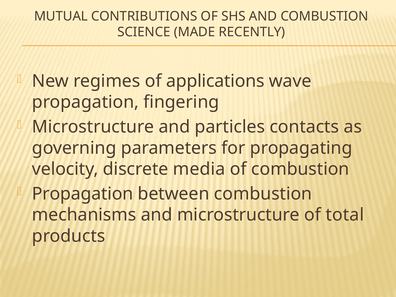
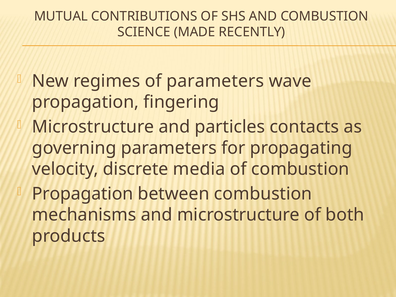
of applications: applications -> parameters
total: total -> both
